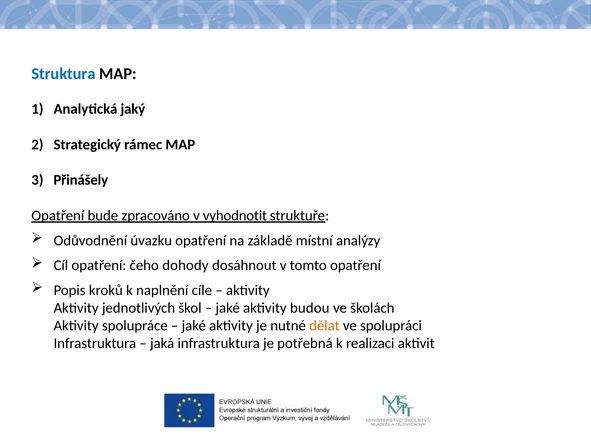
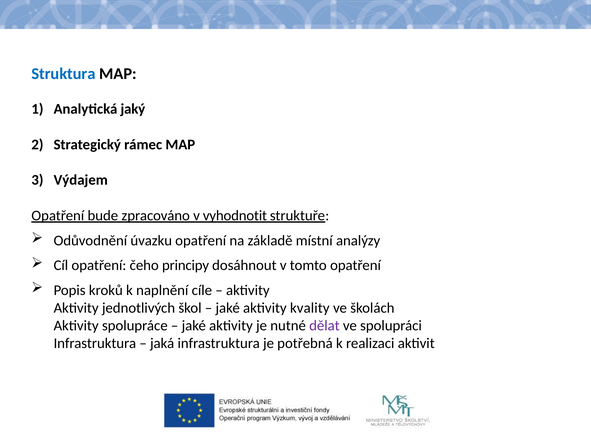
Přinášely: Přinášely -> Výdajem
dohody: dohody -> principy
budou: budou -> kvality
dělat colour: orange -> purple
